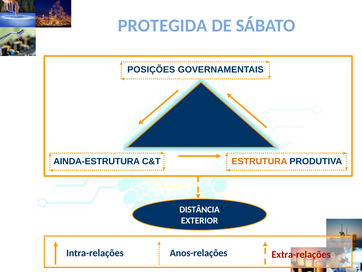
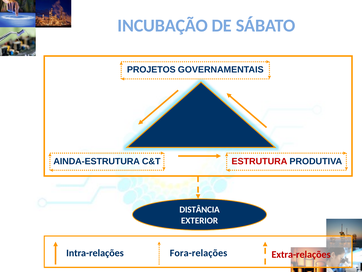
PROTEGIDA: PROTEGIDA -> INCUBAÇÃO
POSIÇÕES: POSIÇÕES -> PROJETOS
ESTRUTURA colour: orange -> red
Anos-relações: Anos-relações -> Fora-relações
